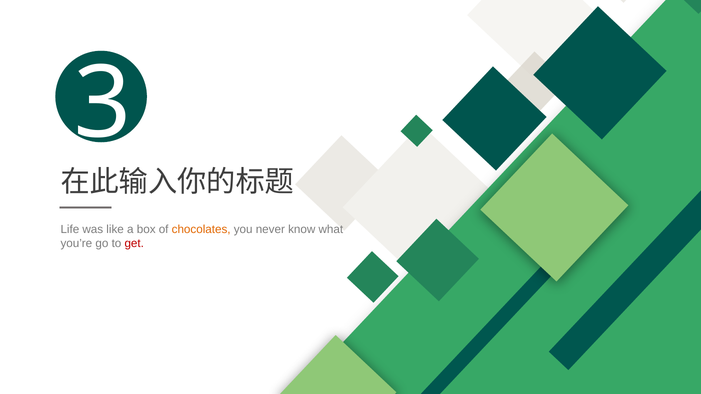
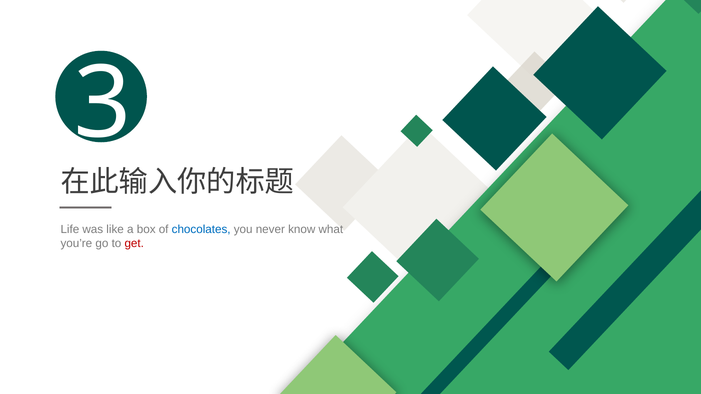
chocolates colour: orange -> blue
